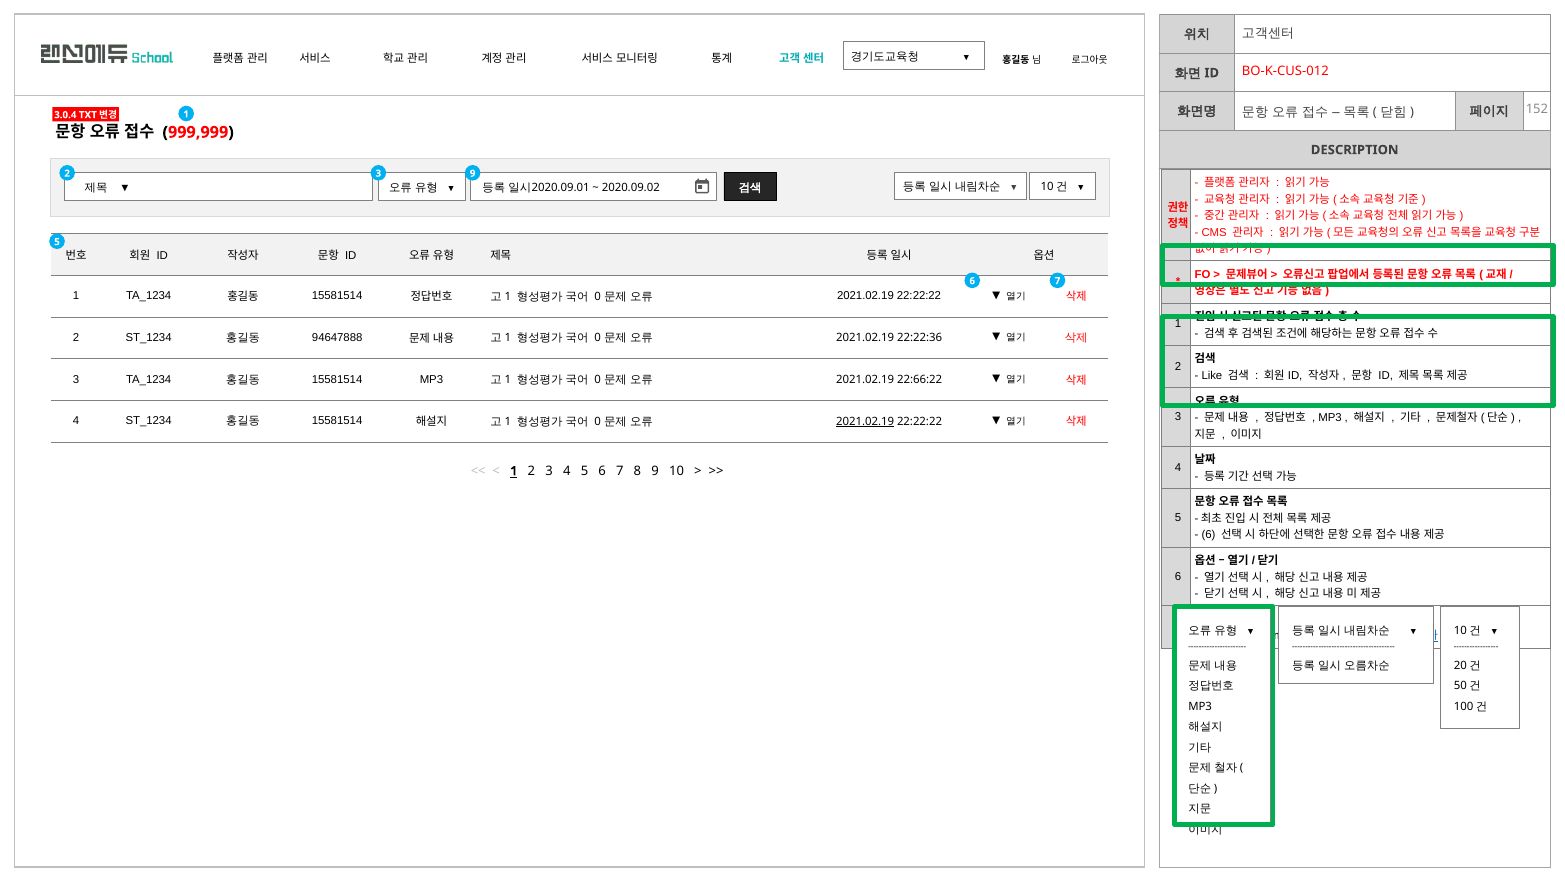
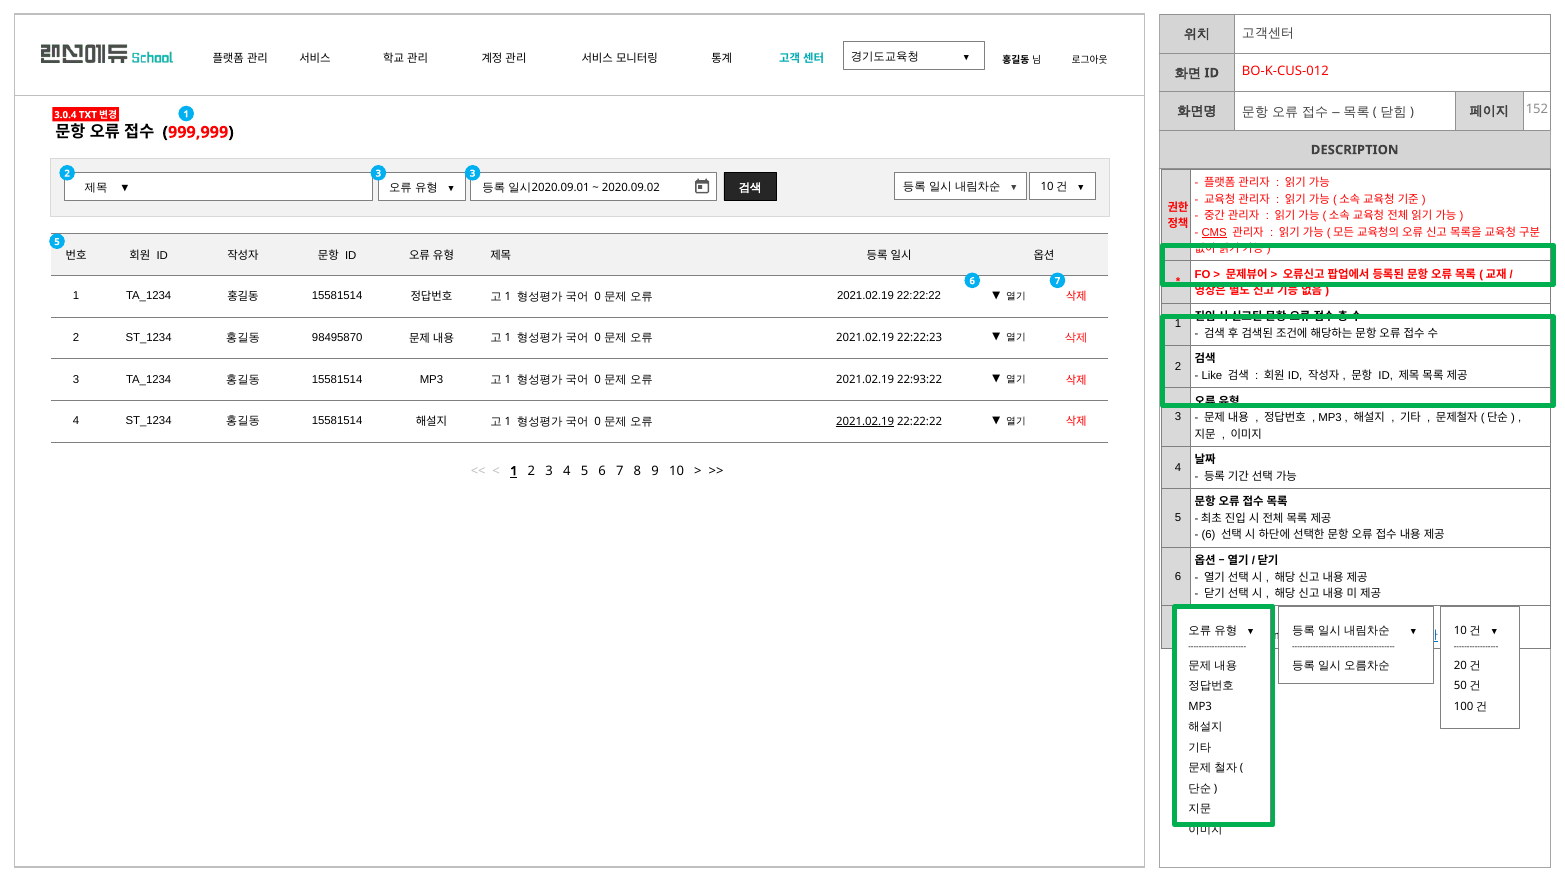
3 9: 9 -> 3
CMS underline: none -> present
94647888: 94647888 -> 98495870
22:22:36: 22:22:36 -> 22:22:23
22:66:22: 22:66:22 -> 22:93:22
